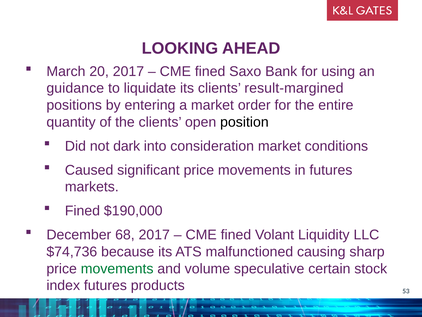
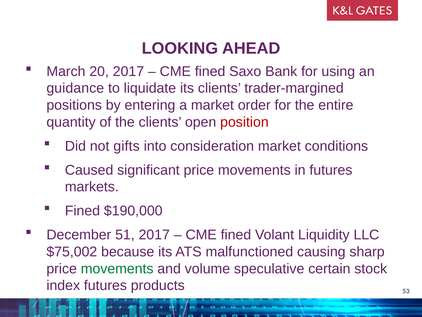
result-margined: result-margined -> trader-margined
position colour: black -> red
dark: dark -> gifts
68: 68 -> 51
$74,736: $74,736 -> $75,002
